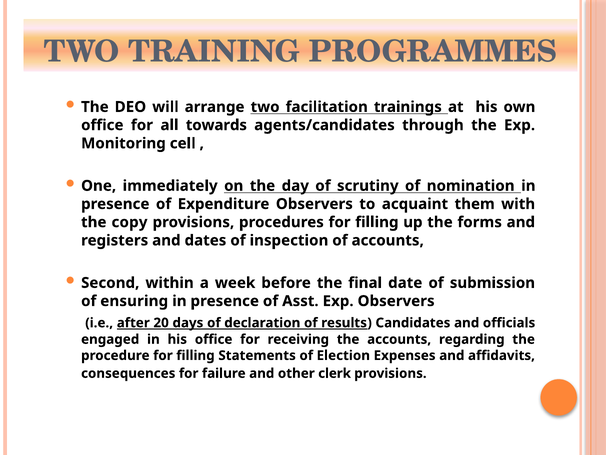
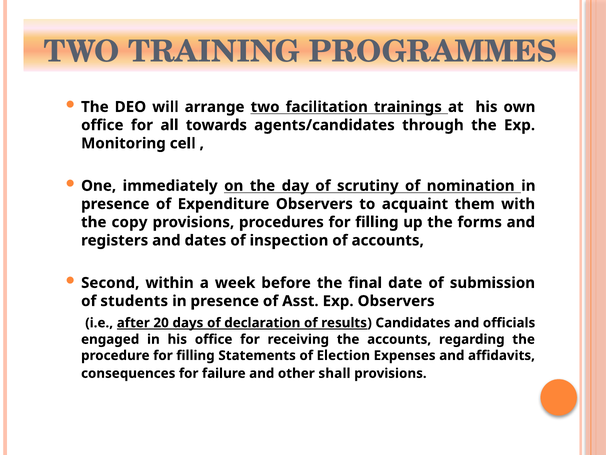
ensuring: ensuring -> students
clerk: clerk -> shall
